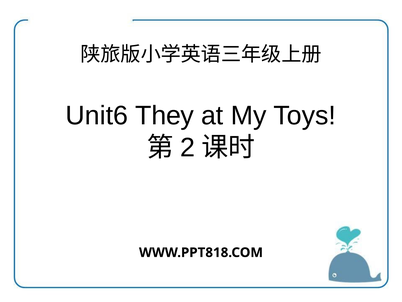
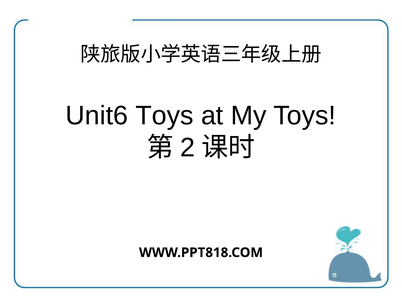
Unit6 They: They -> Toys
